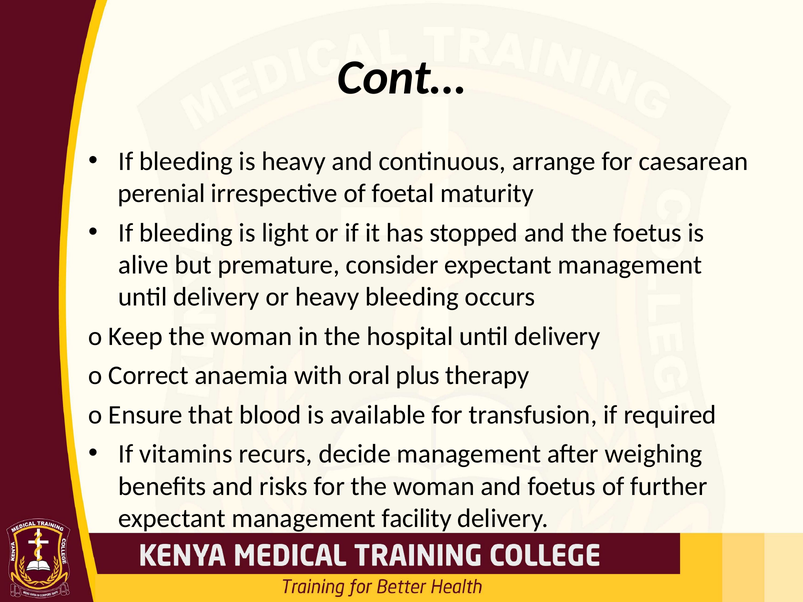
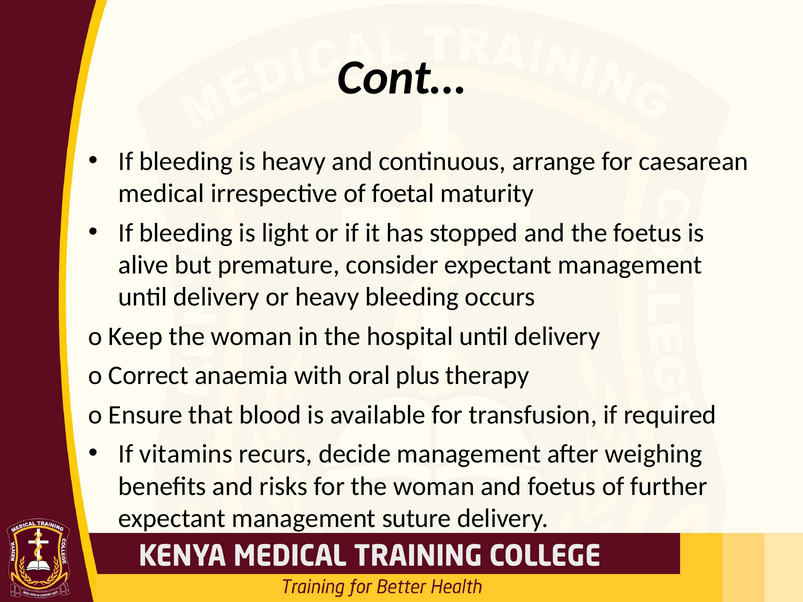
perenial: perenial -> medical
facility: facility -> suture
